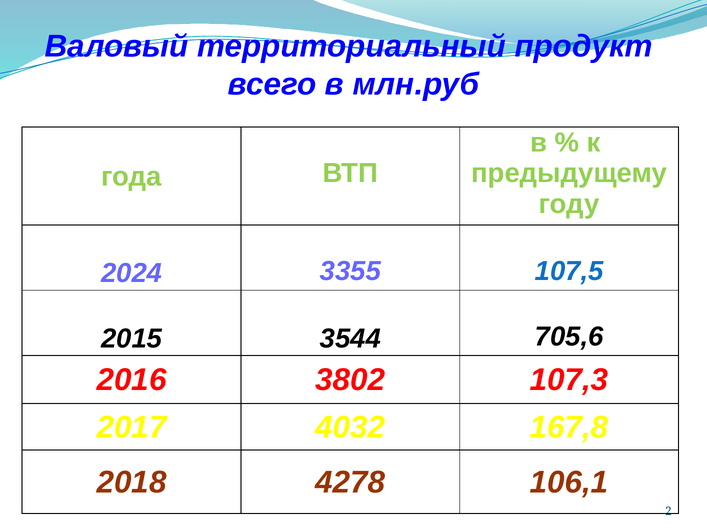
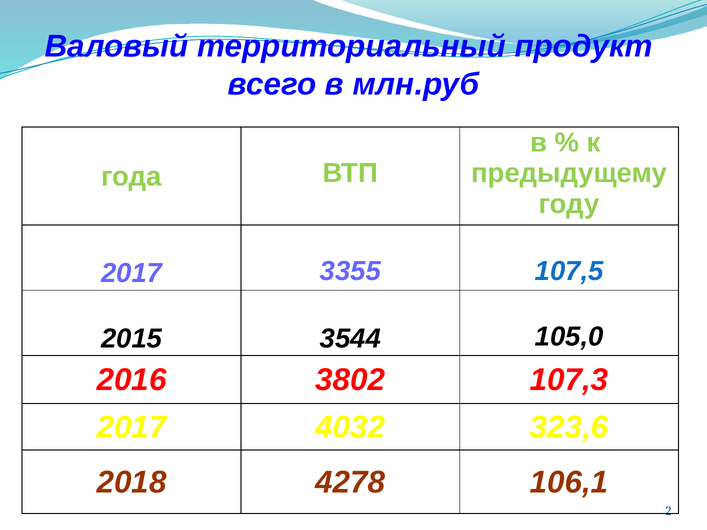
2024 at (132, 274): 2024 -> 2017
705,6: 705,6 -> 105,0
167,8: 167,8 -> 323,6
